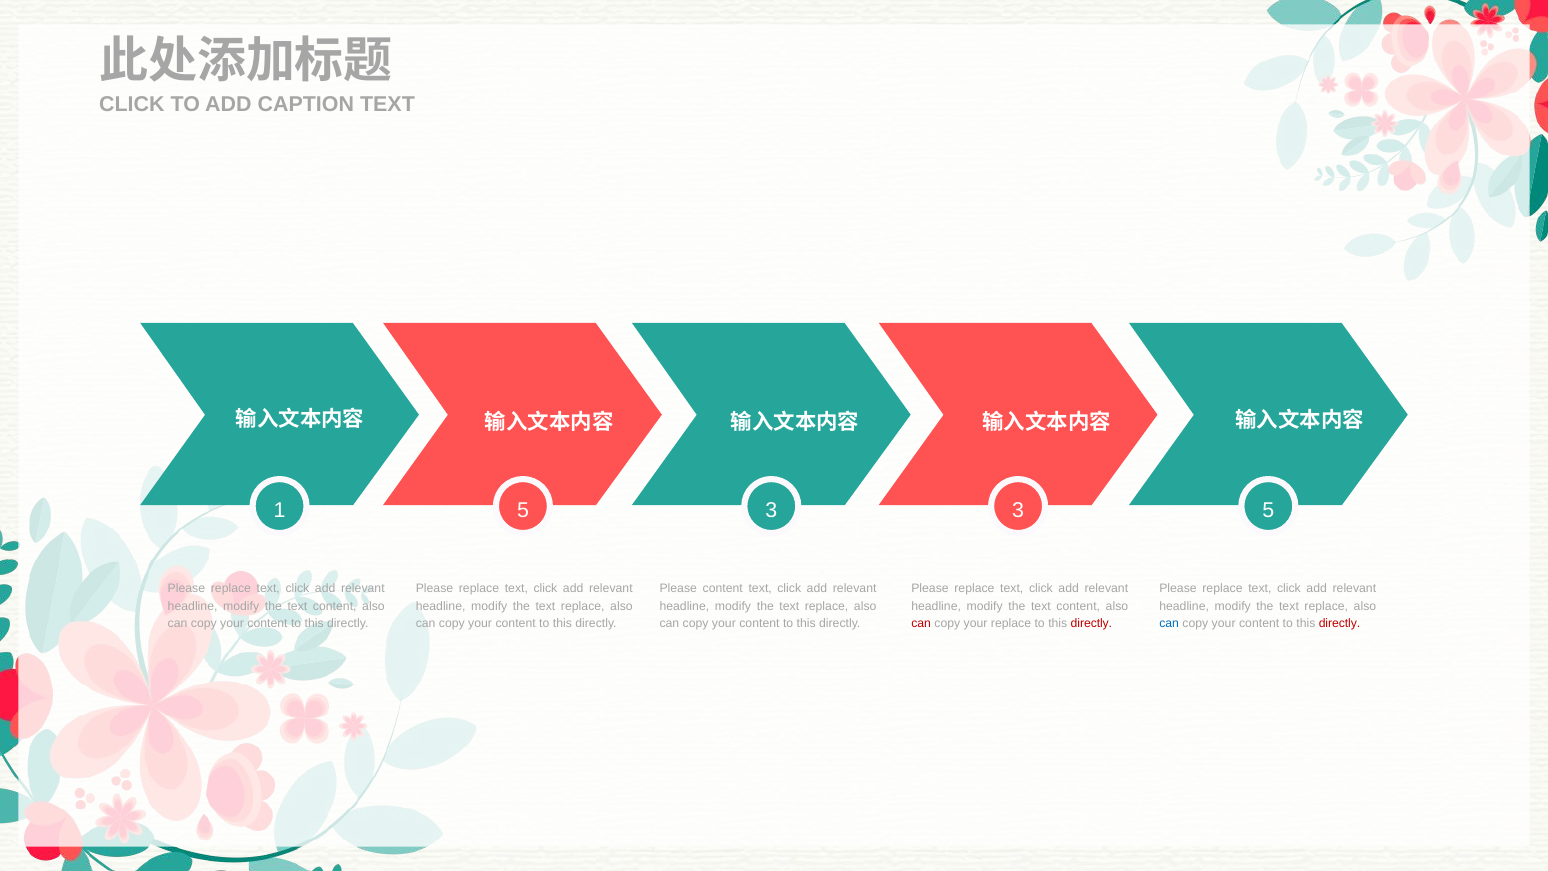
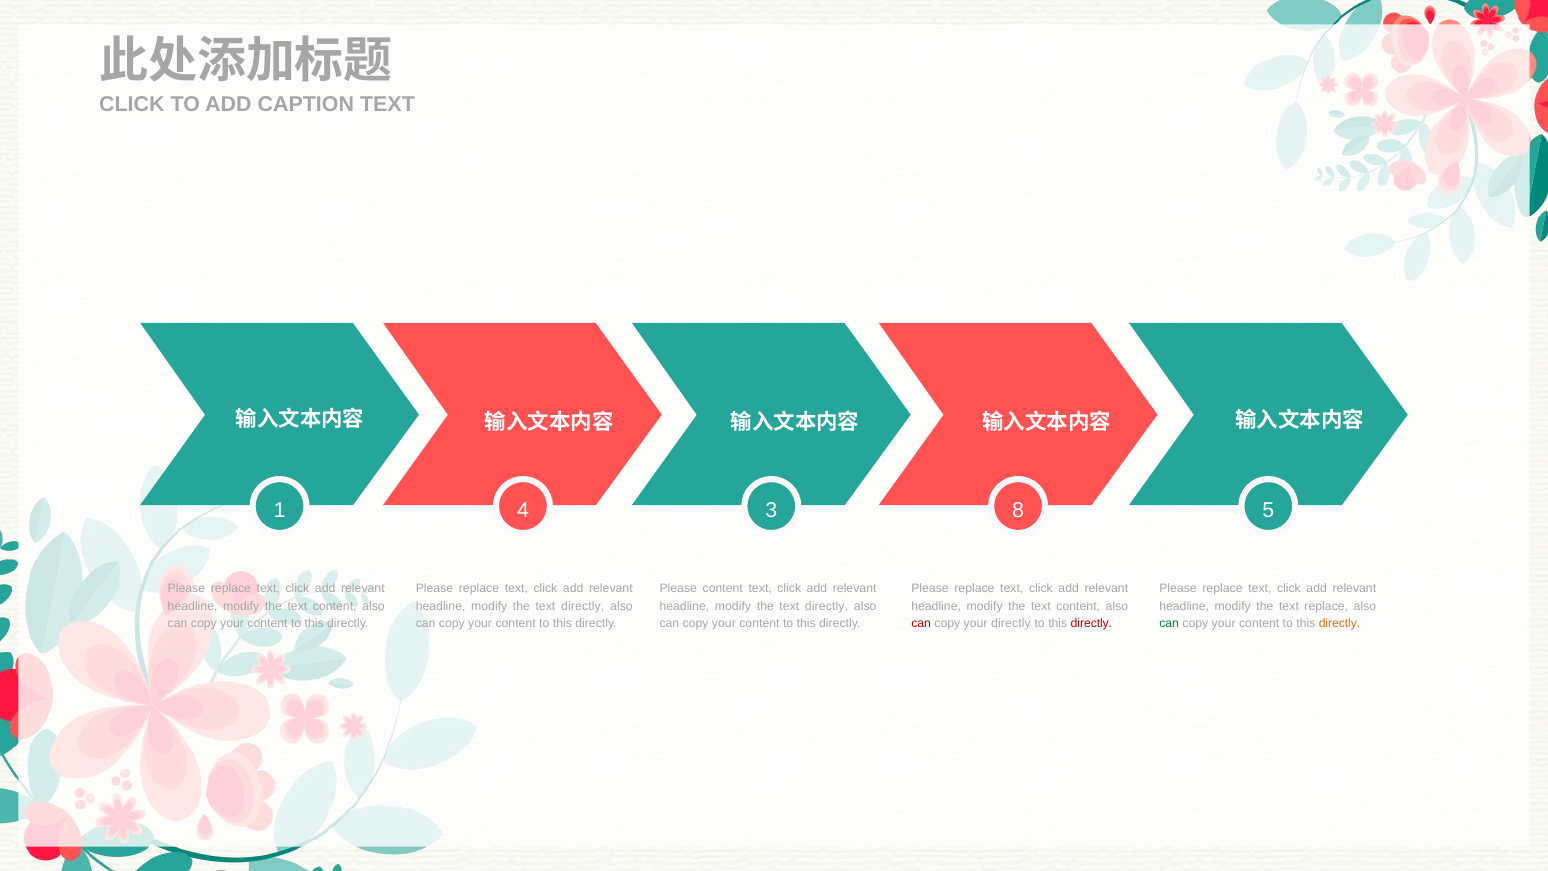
1 5: 5 -> 4
3 3: 3 -> 8
replace at (583, 606): replace -> directly
replace at (827, 606): replace -> directly
your replace: replace -> directly
can at (1169, 623) colour: blue -> green
directly at (1339, 623) colour: red -> orange
